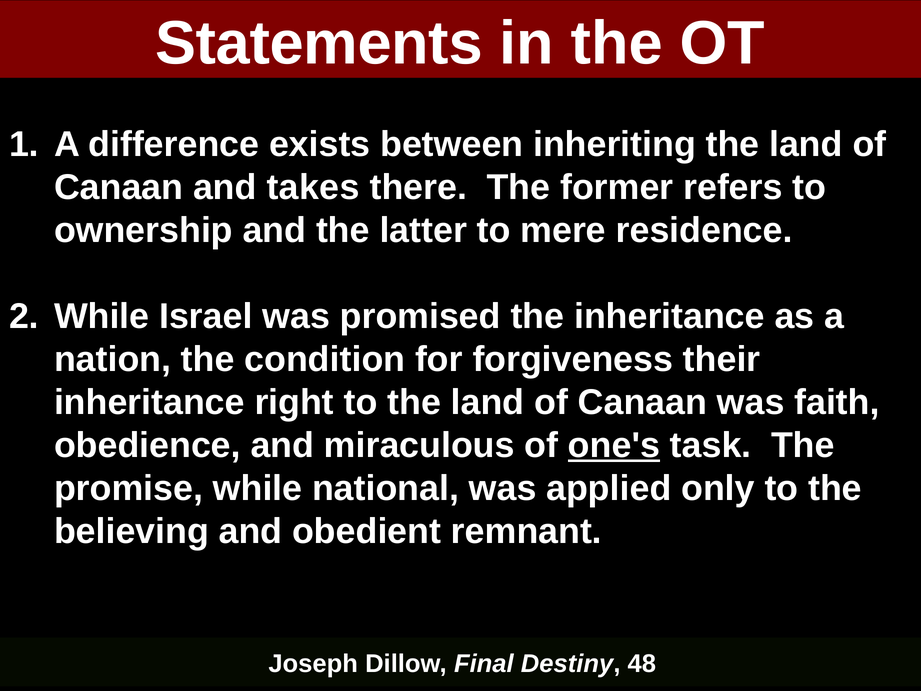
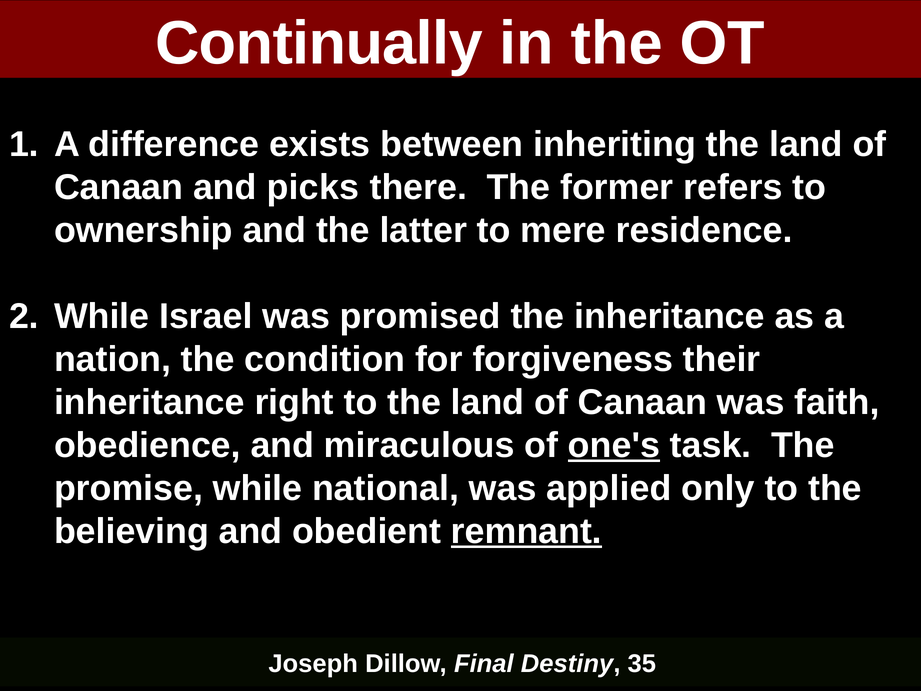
Statements: Statements -> Continually
takes: takes -> picks
remnant underline: none -> present
48: 48 -> 35
